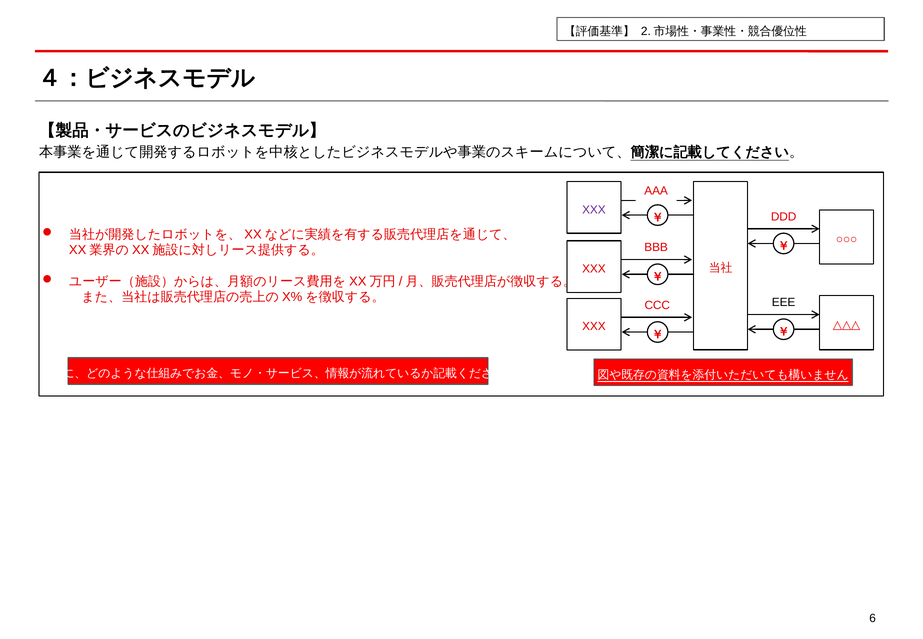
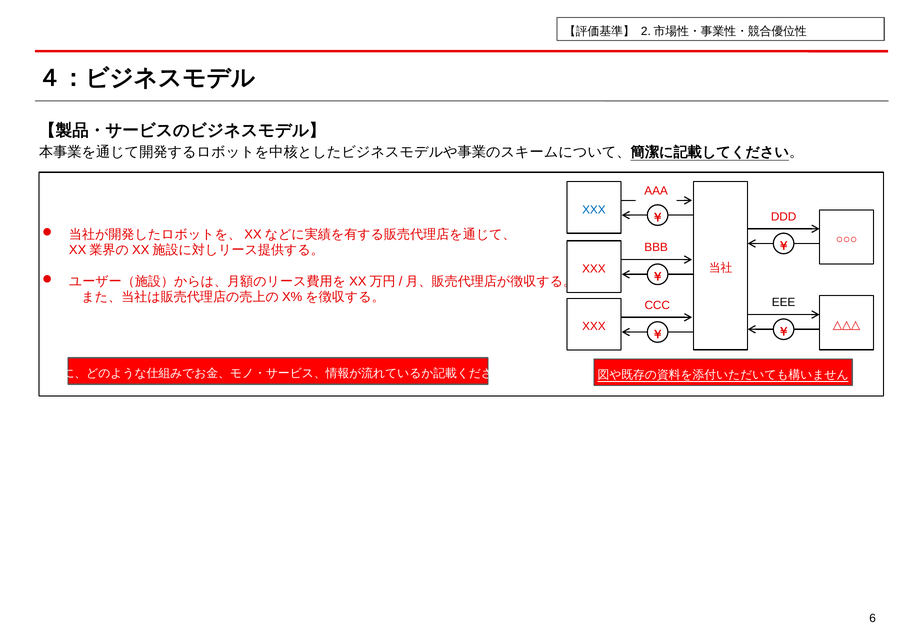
XXX at (594, 210) colour: purple -> blue
